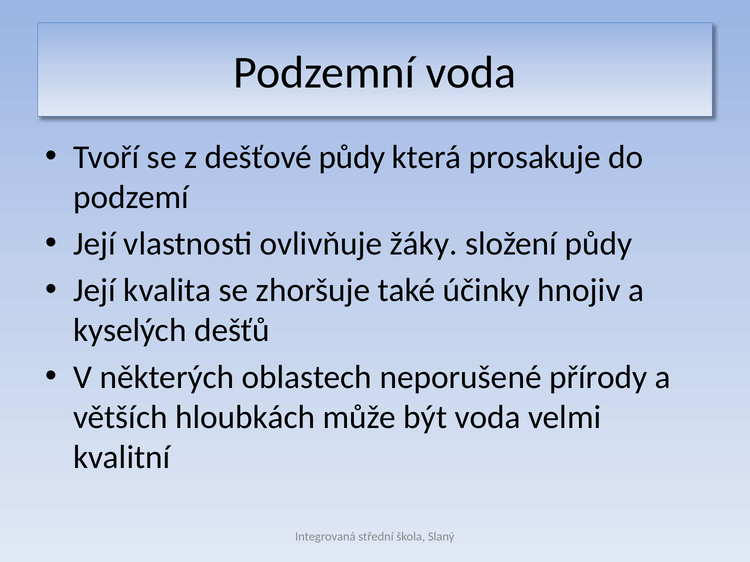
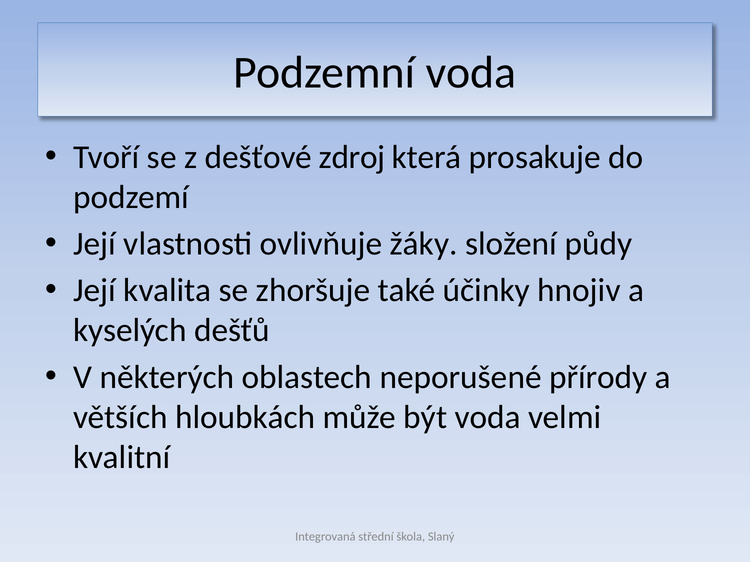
dešťové půdy: půdy -> zdroj
